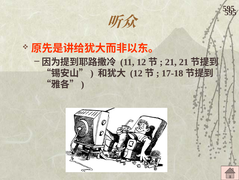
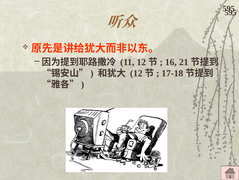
21 at (171, 62): 21 -> 16
